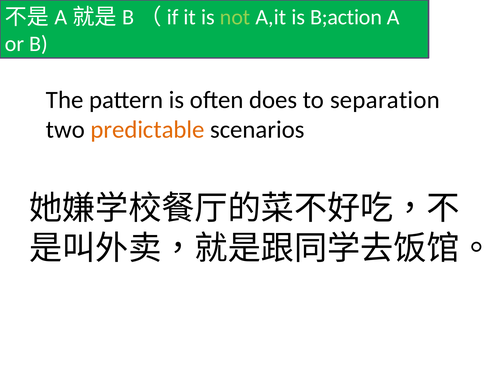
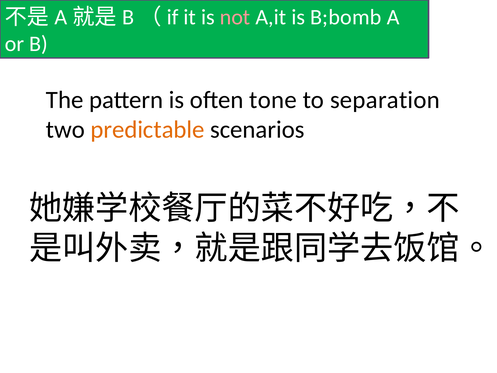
not colour: light green -> pink
B;action: B;action -> B;bomb
does: does -> tone
